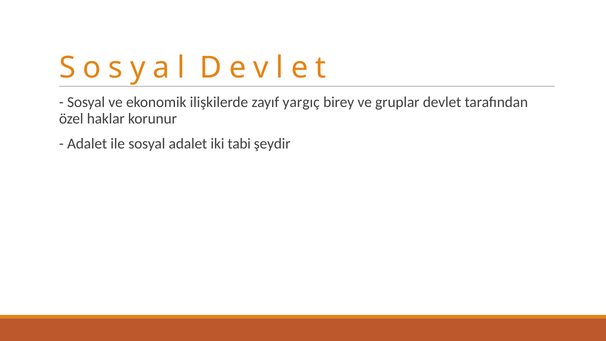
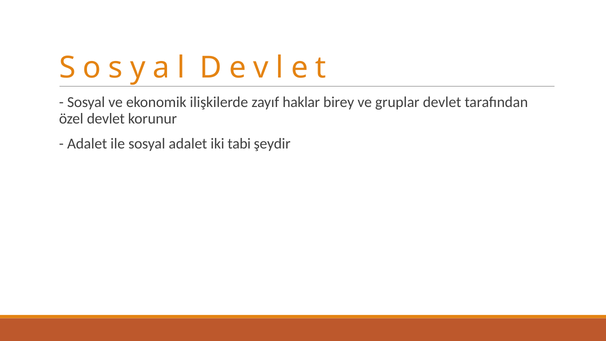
yargıç: yargıç -> haklar
özel haklar: haklar -> devlet
